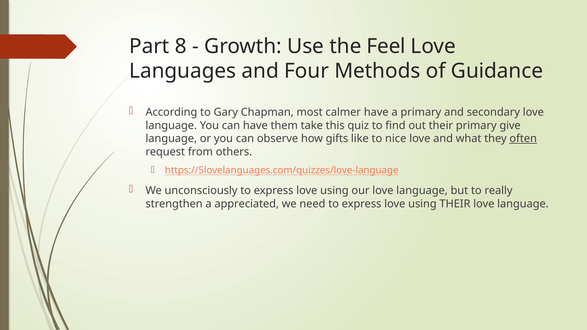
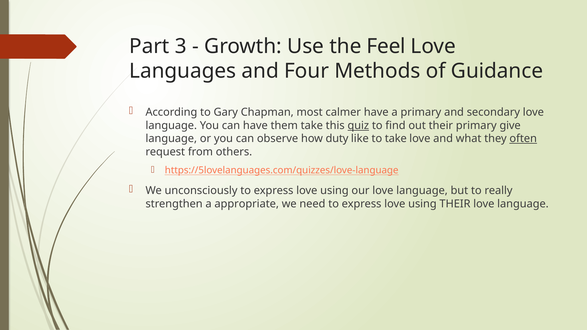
8: 8 -> 3
quiz underline: none -> present
gifts: gifts -> duty
to nice: nice -> take
appreciated: appreciated -> appropriate
